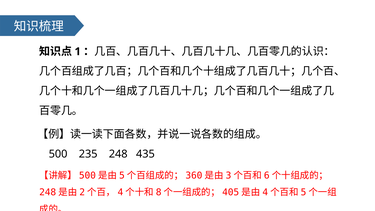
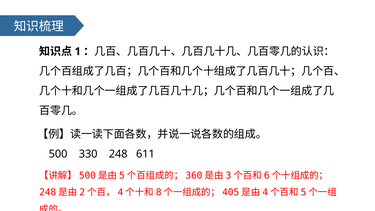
235: 235 -> 330
435: 435 -> 611
